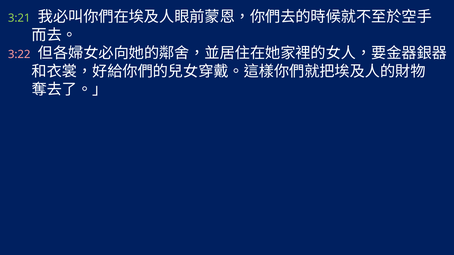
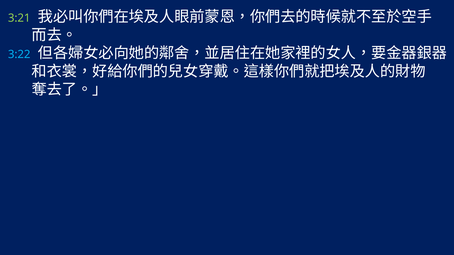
3:22 colour: pink -> light blue
